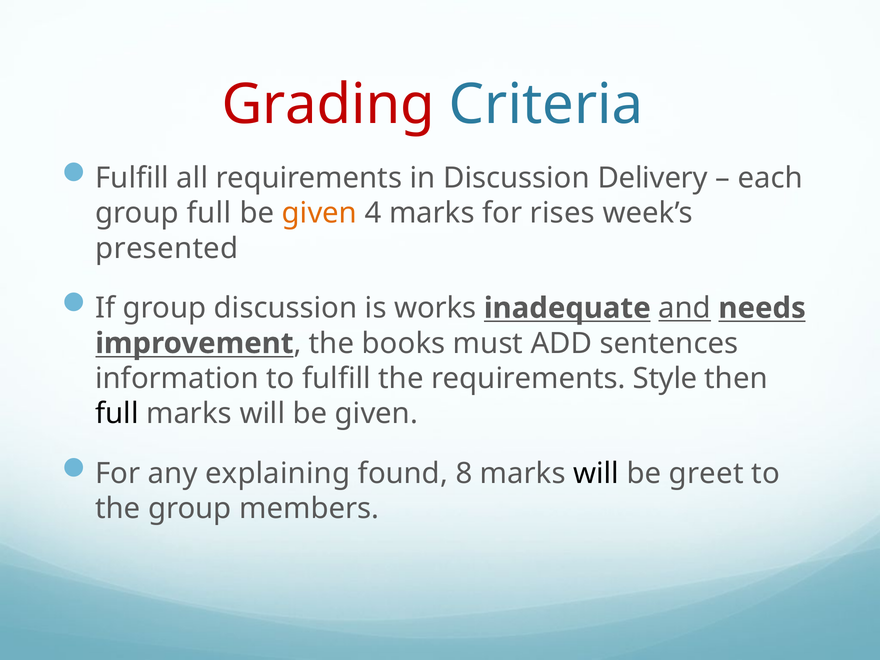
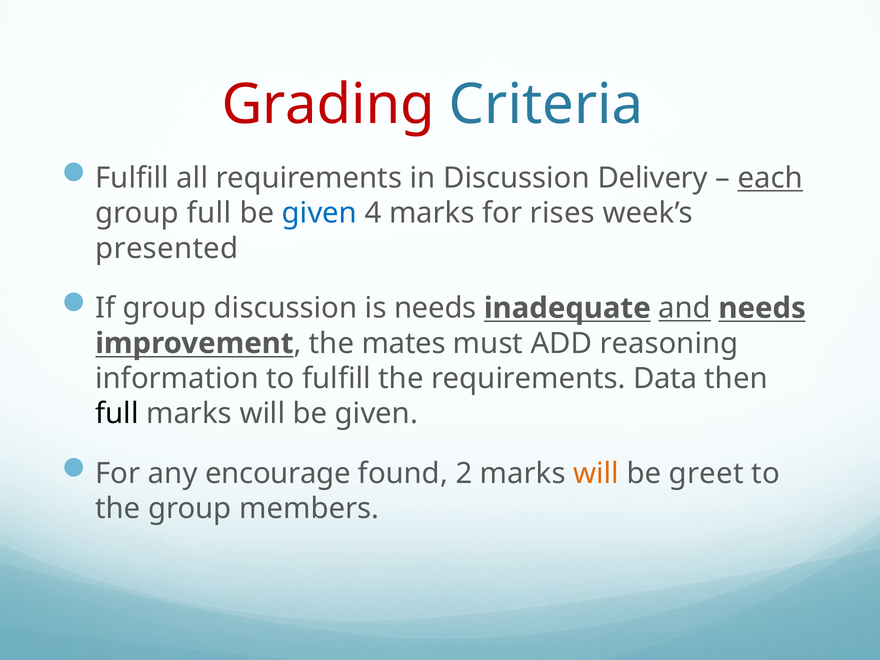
each underline: none -> present
given at (320, 213) colour: orange -> blue
is works: works -> needs
books: books -> mates
sentences: sentences -> reasoning
Style: Style -> Data
explaining: explaining -> encourage
8: 8 -> 2
will at (596, 473) colour: black -> orange
